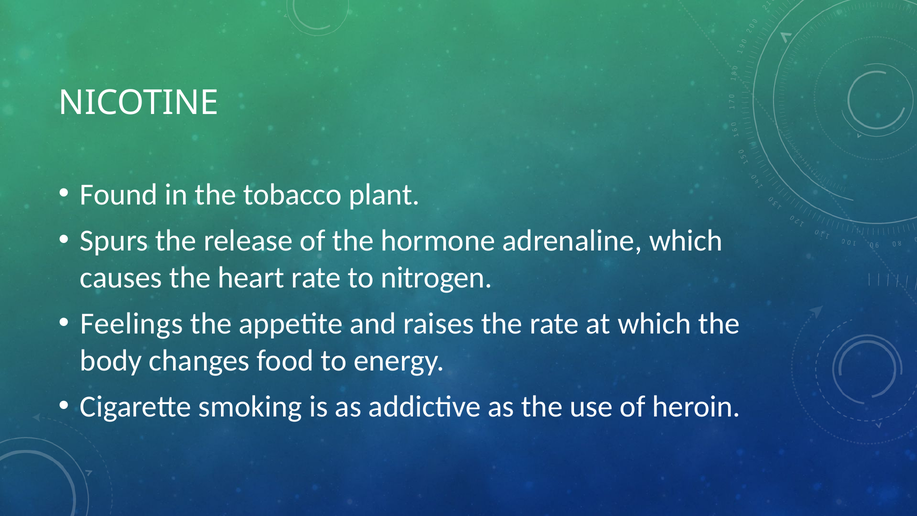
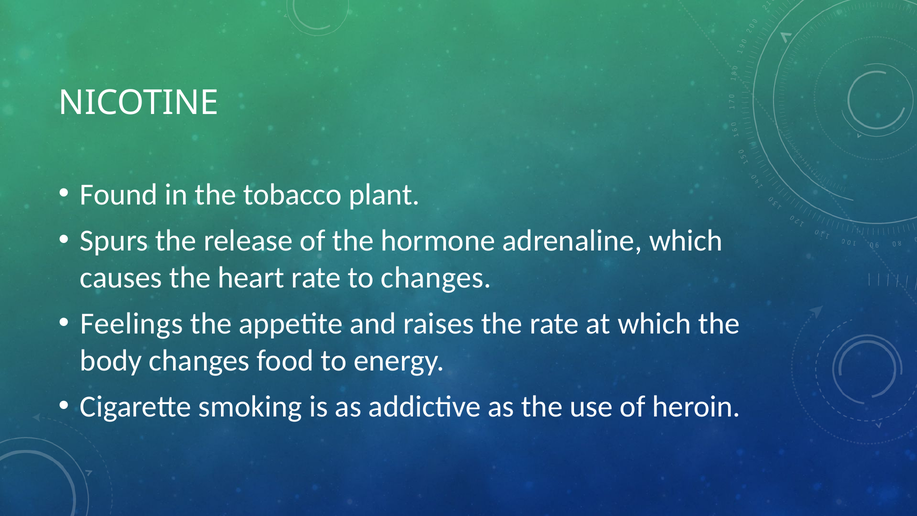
to nitrogen: nitrogen -> changes
